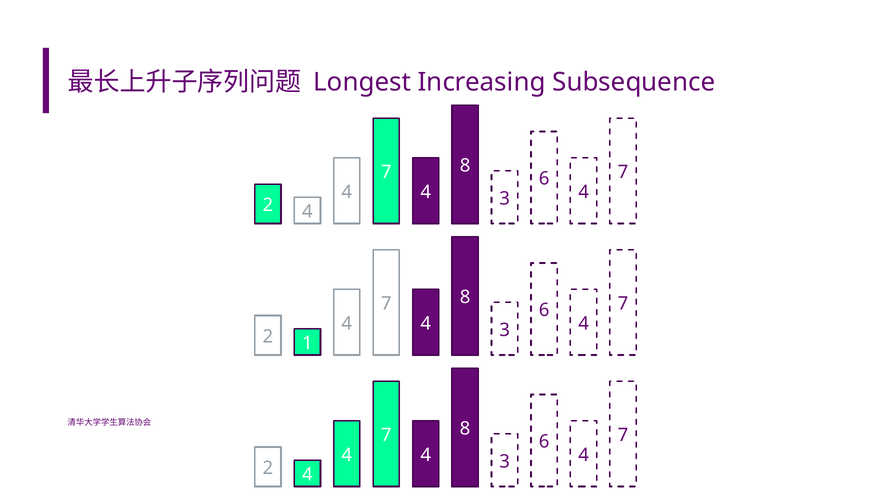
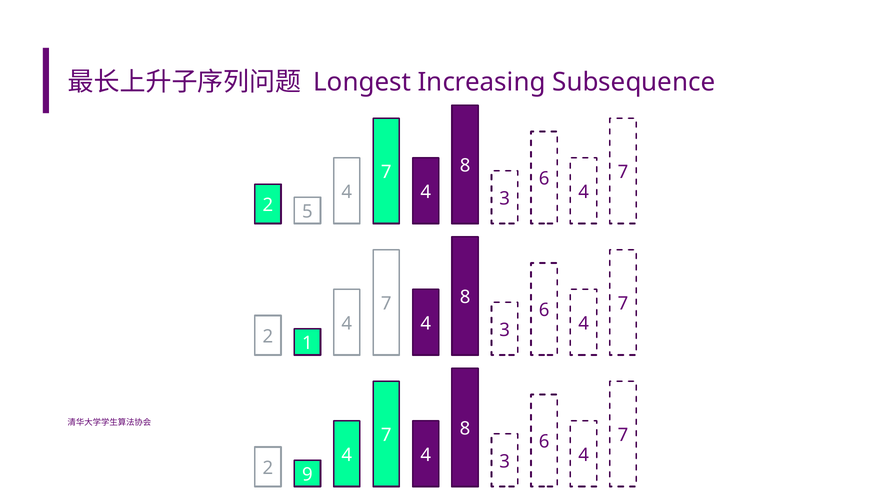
4 at (307, 212): 4 -> 5
4 at (307, 475): 4 -> 9
